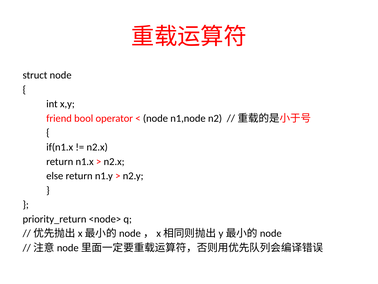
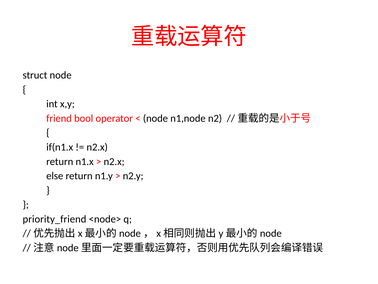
priority_return: priority_return -> priority_friend
